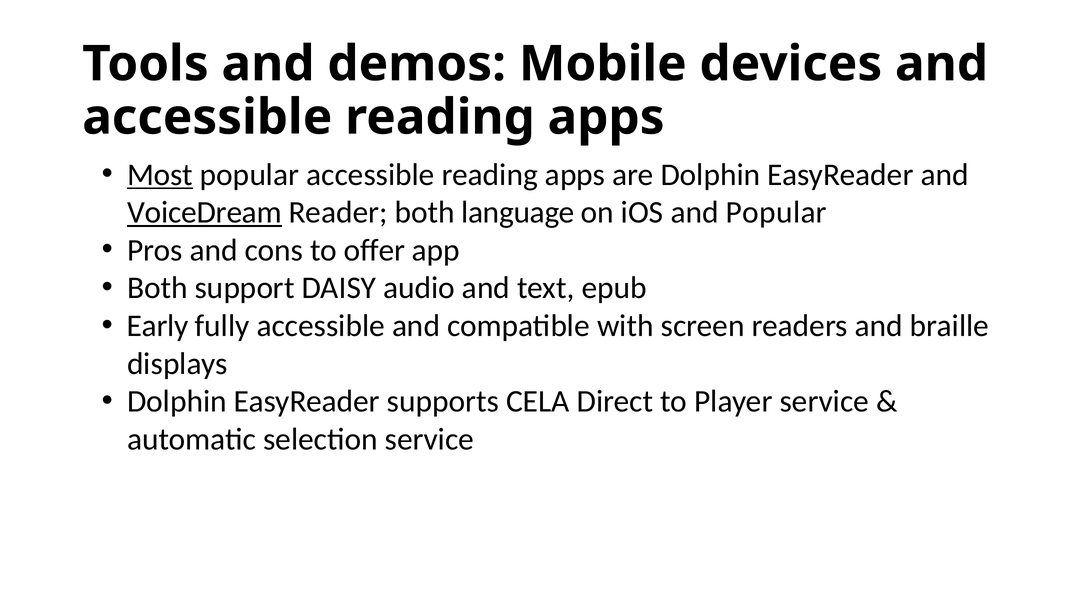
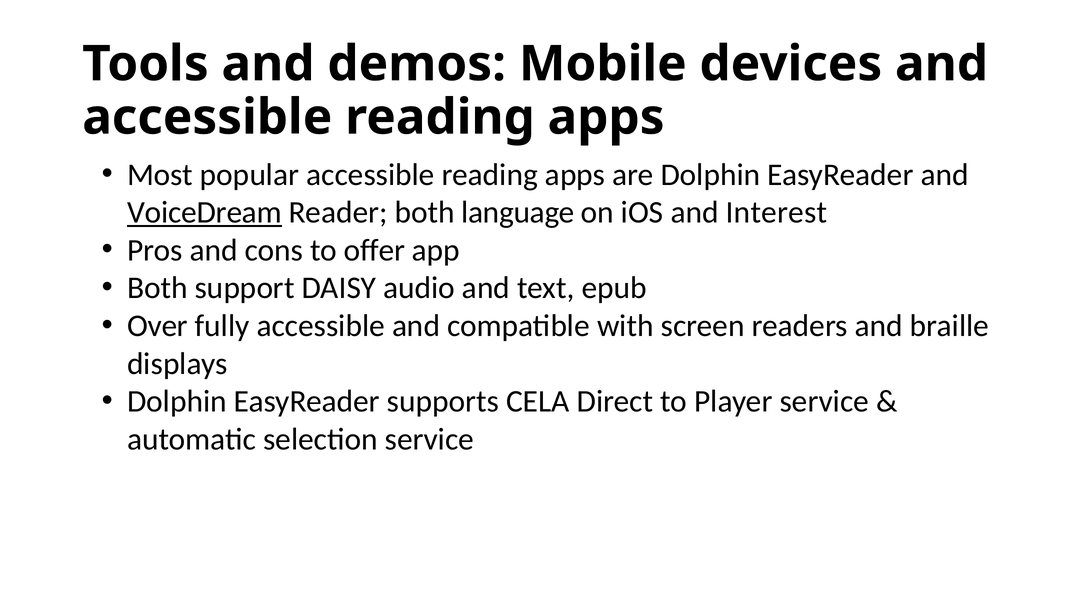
Most underline: present -> none
and Popular: Popular -> Interest
Early: Early -> Over
